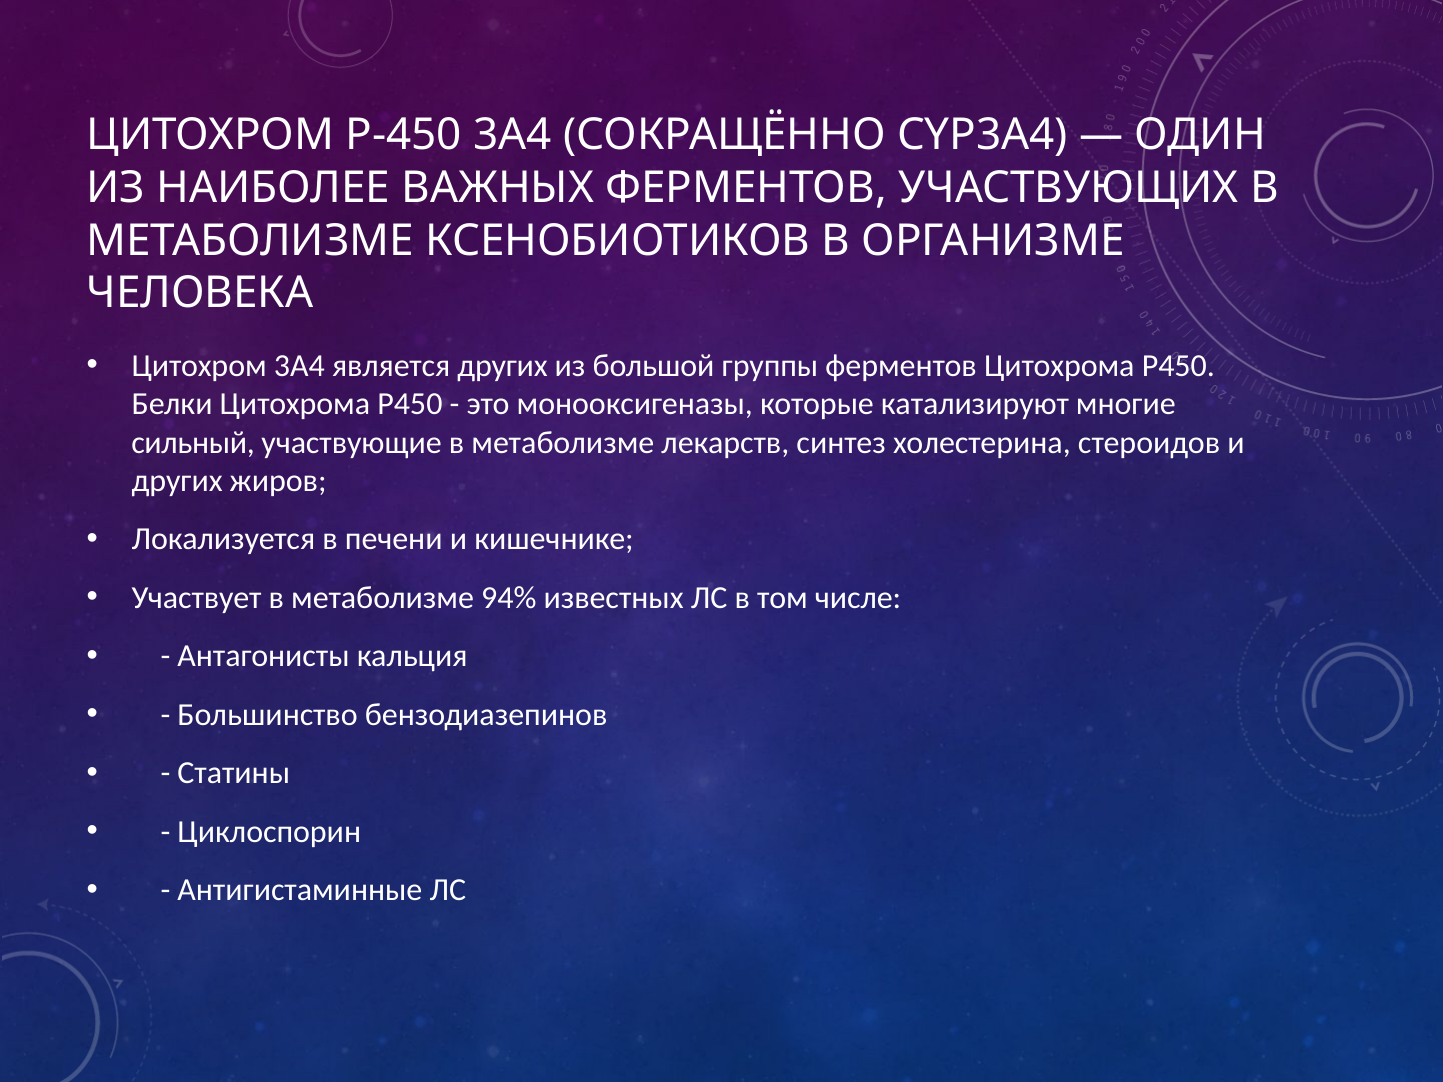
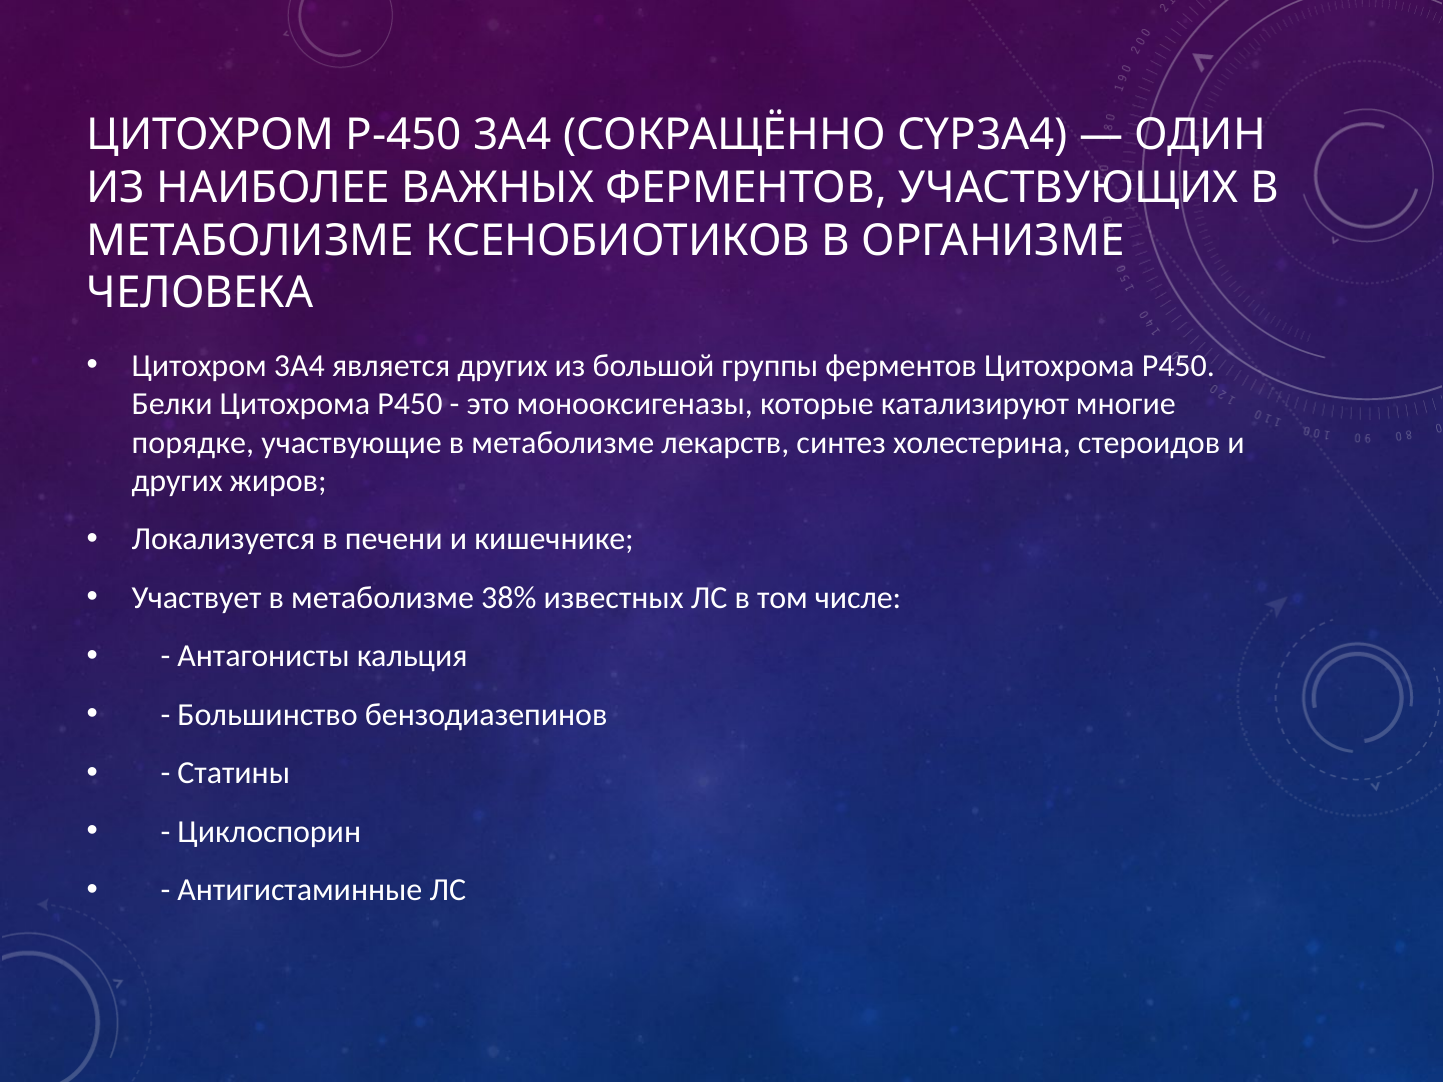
сильный: сильный -> порядке
94%: 94% -> 38%
